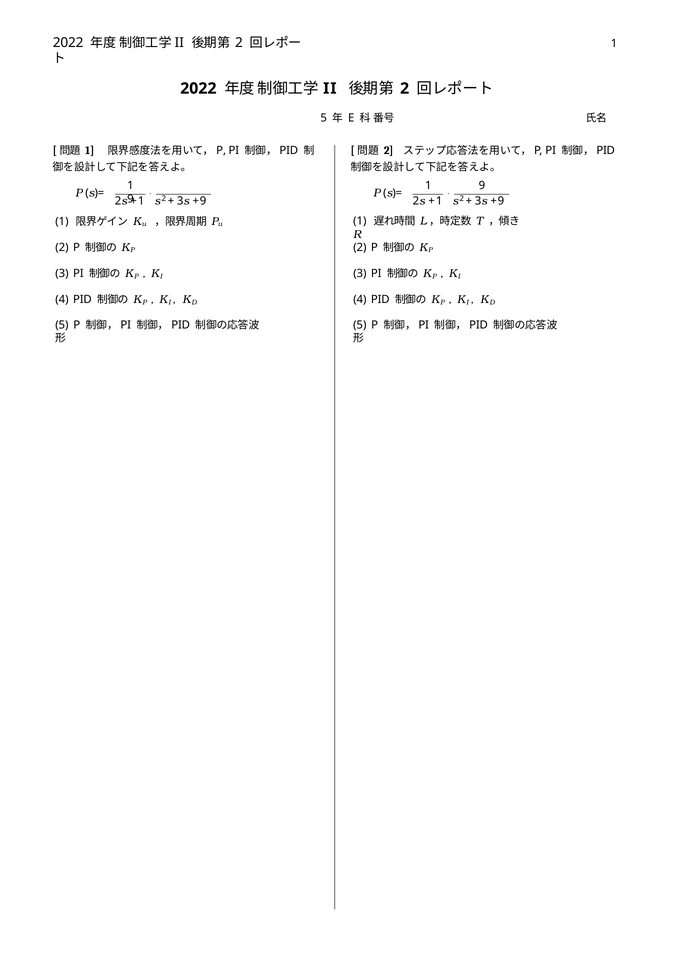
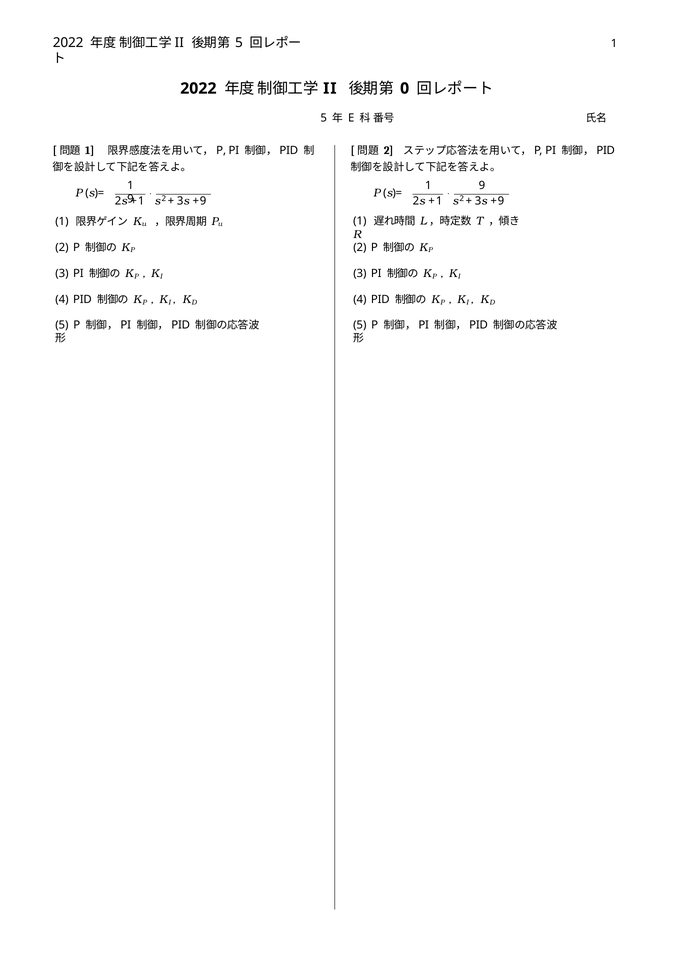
2 at (239, 43): 2 -> 5
2 at (405, 89): 2 -> 0
